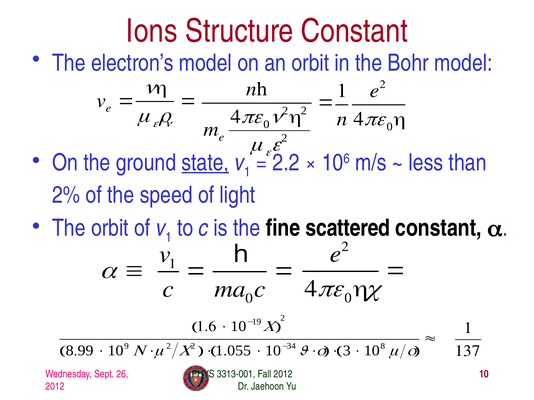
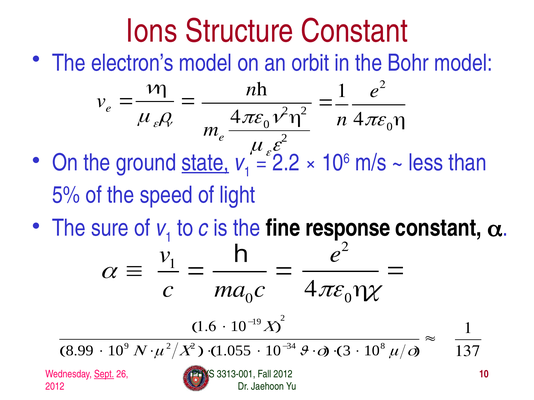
2%: 2% -> 5%
The orbit: orbit -> sure
scattered: scattered -> response
Sept underline: none -> present
